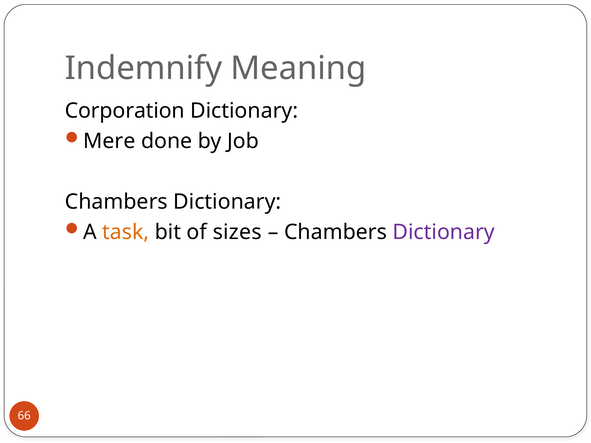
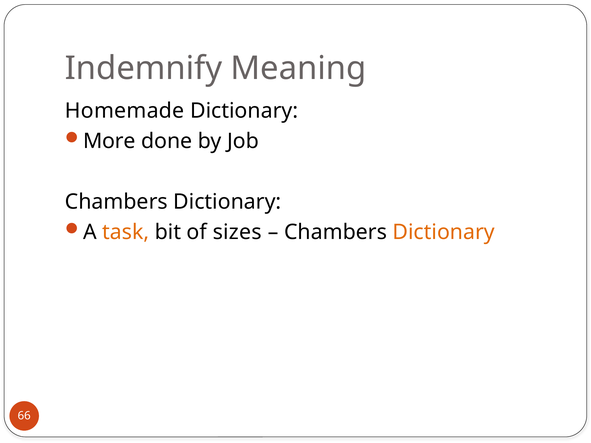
Corporation: Corporation -> Homemade
Mere: Mere -> More
Dictionary at (444, 232) colour: purple -> orange
